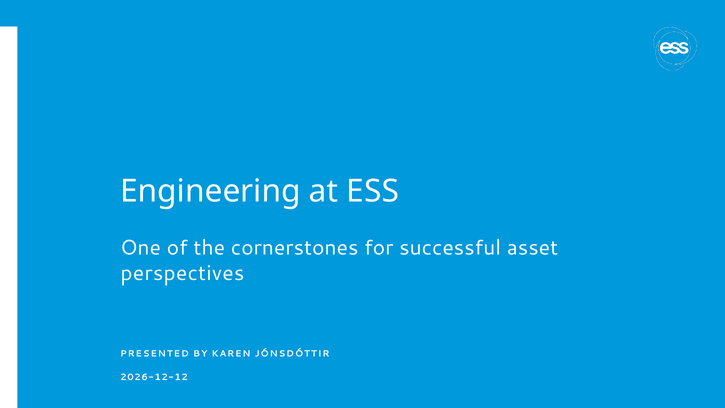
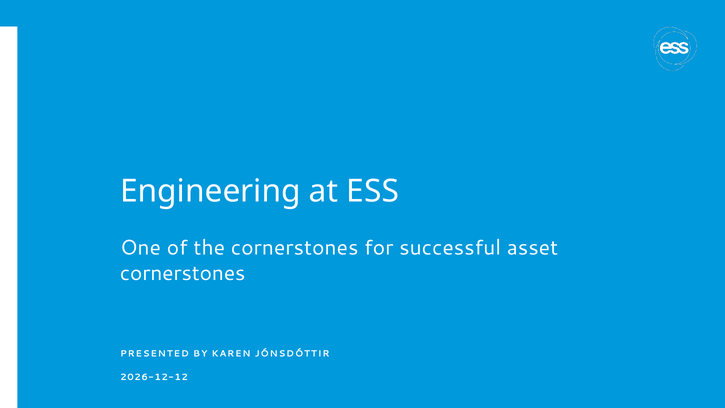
perspectives at (182, 273): perspectives -> cornerstones
